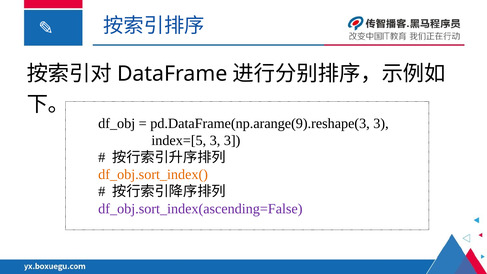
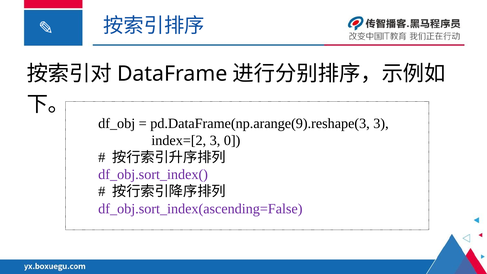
index=[5: index=[5 -> index=[2
3 3: 3 -> 0
df_obj.sort_index( colour: orange -> purple
